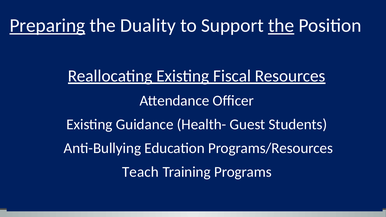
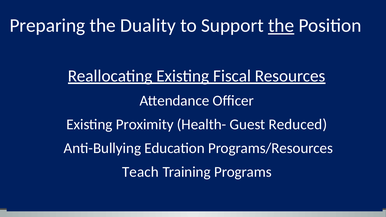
Preparing underline: present -> none
Guidance: Guidance -> Proximity
Students: Students -> Reduced
